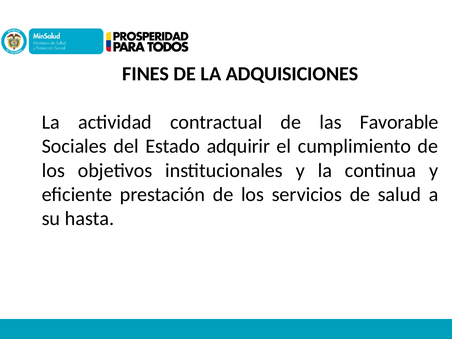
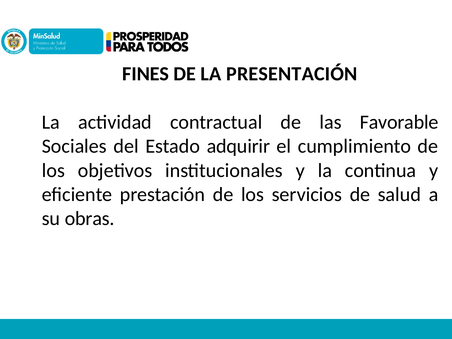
ADQUISICIONES: ADQUISICIONES -> PRESENTACIÓN
hasta: hasta -> obras
